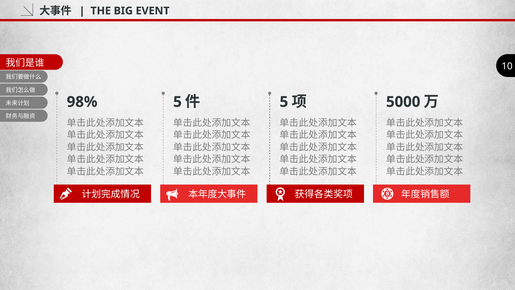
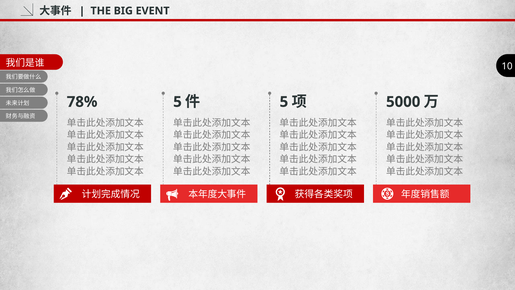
98%: 98% -> 78%
